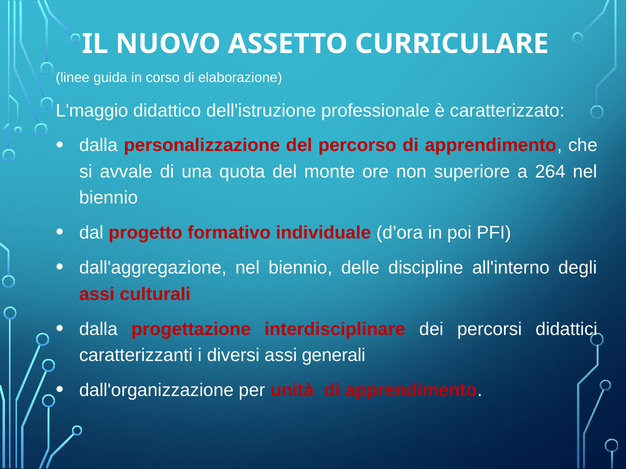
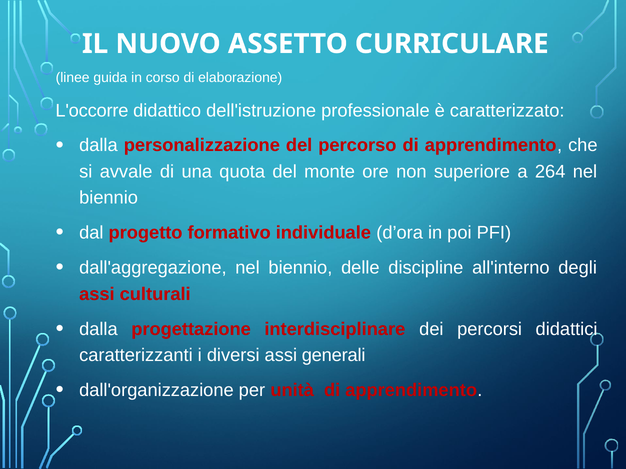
L'maggio: L'maggio -> L'occorre
